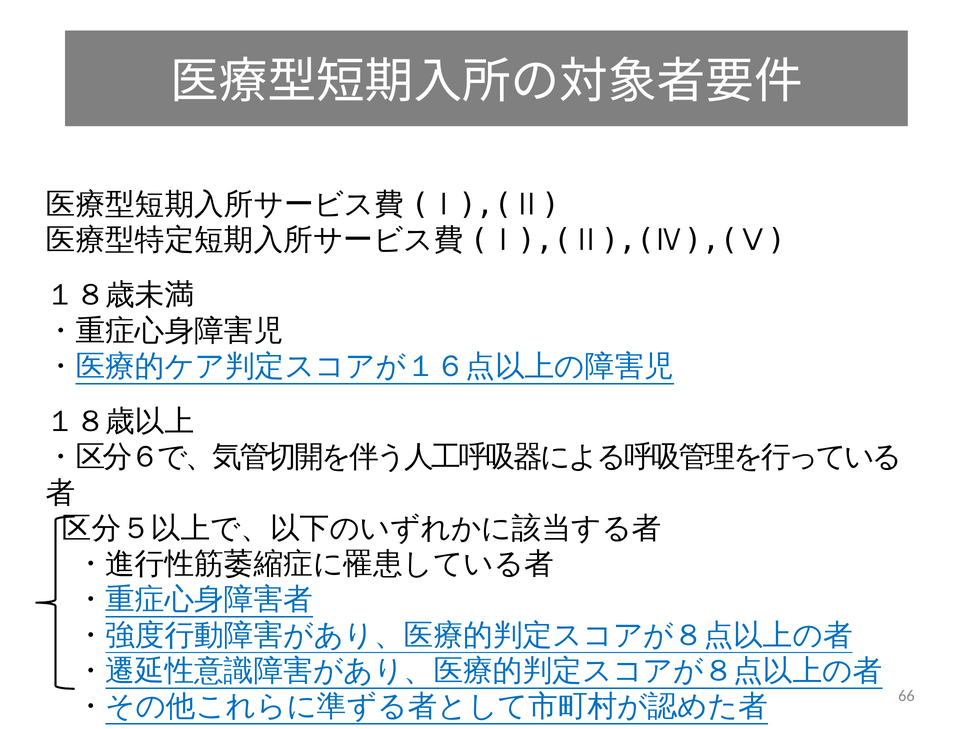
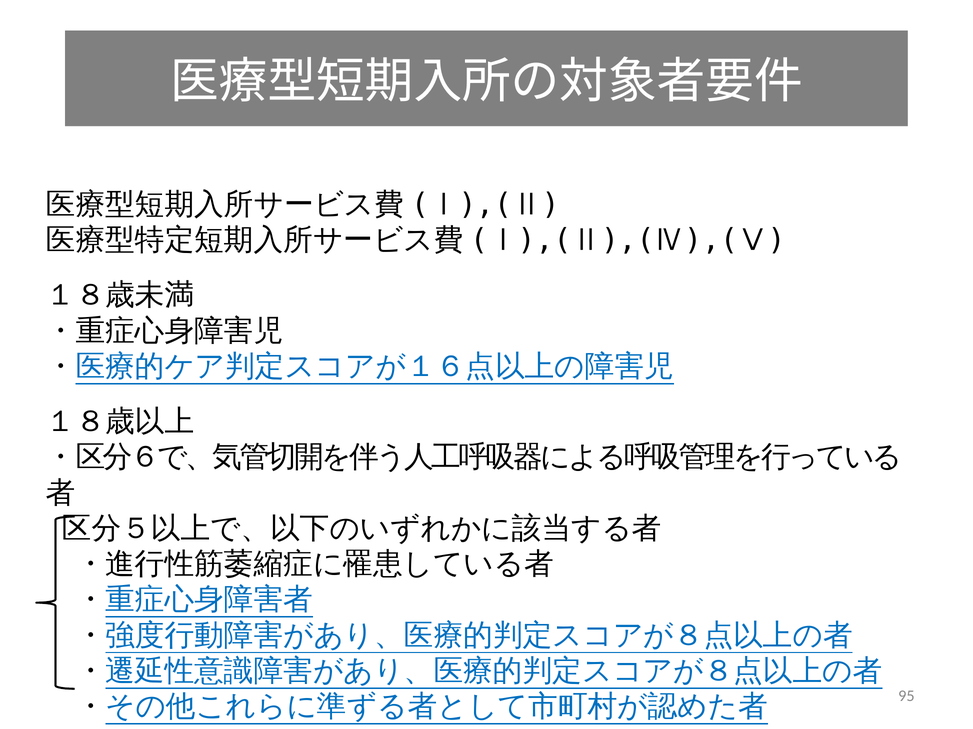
66: 66 -> 95
